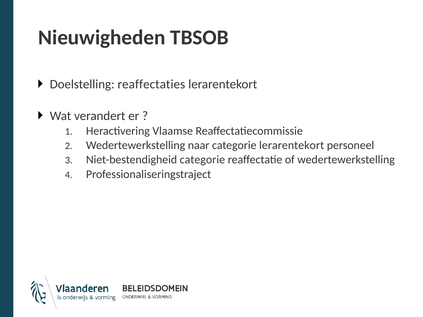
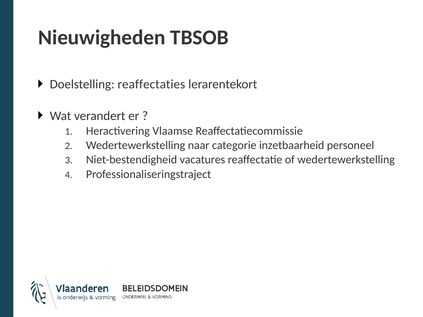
categorie lerarentekort: lerarentekort -> inzetbaarheid
Niet-bestendigheid categorie: categorie -> vacatures
